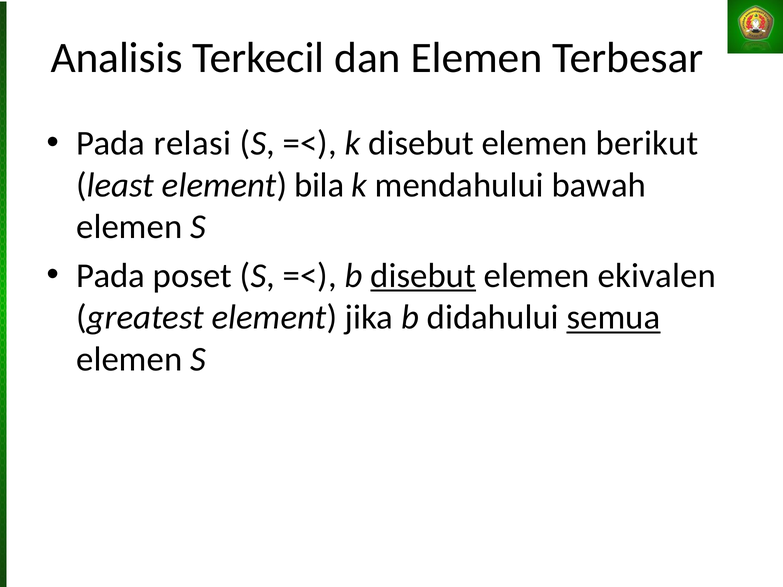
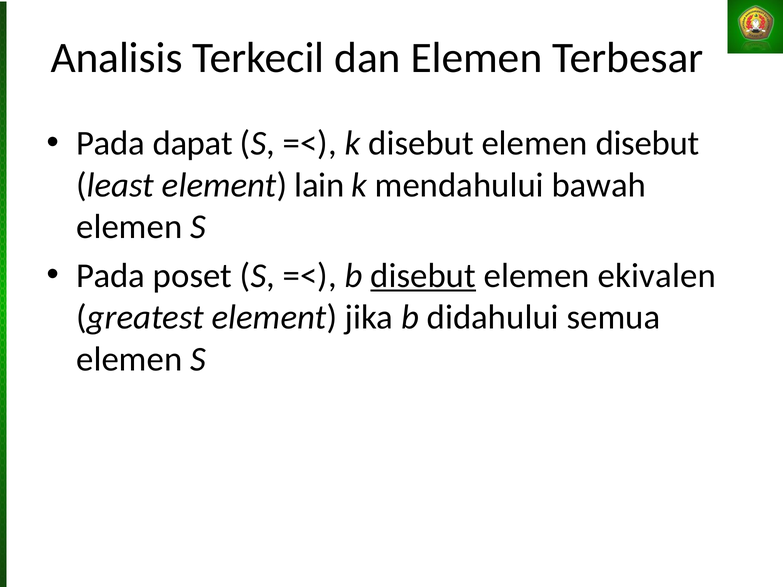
relasi: relasi -> dapat
elemen berikut: berikut -> disebut
bila: bila -> lain
semua underline: present -> none
